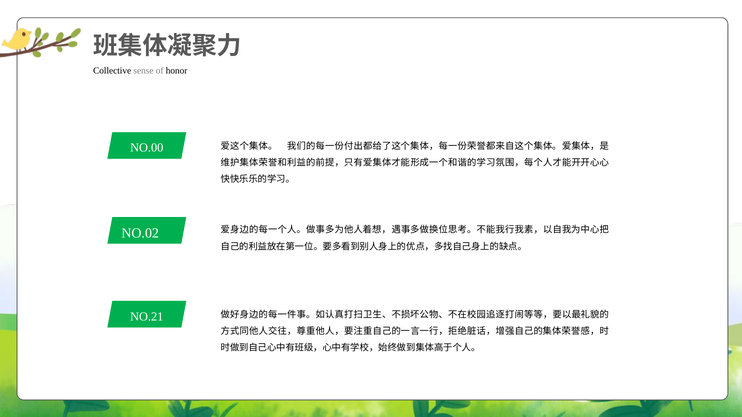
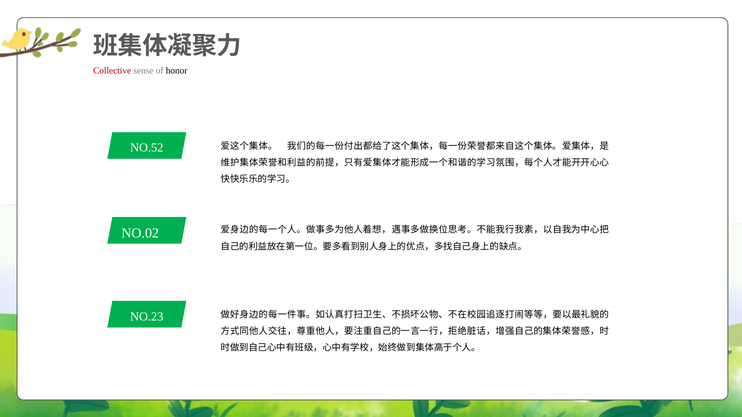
Collective colour: black -> red
NO.00: NO.00 -> NO.52
NO.21: NO.21 -> NO.23
